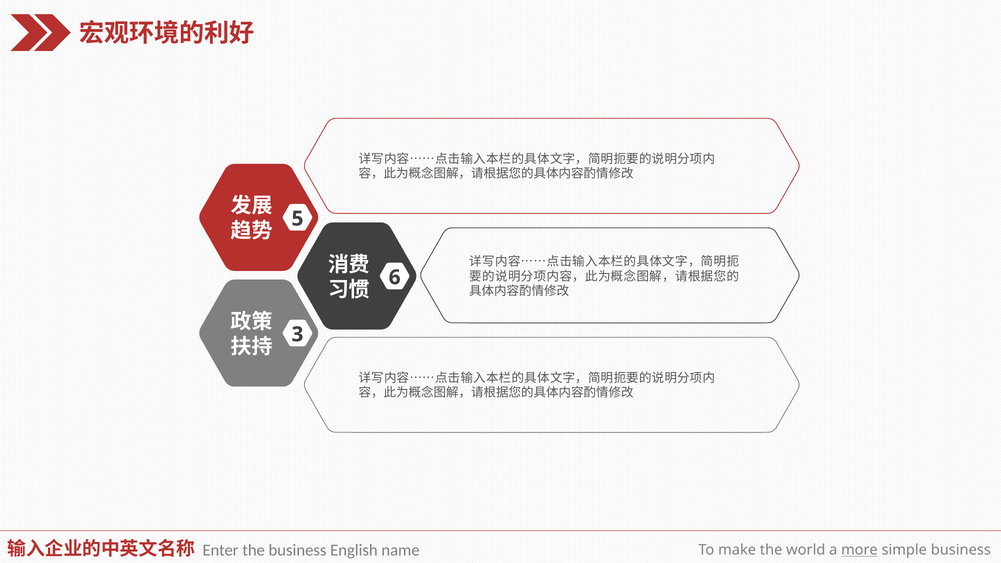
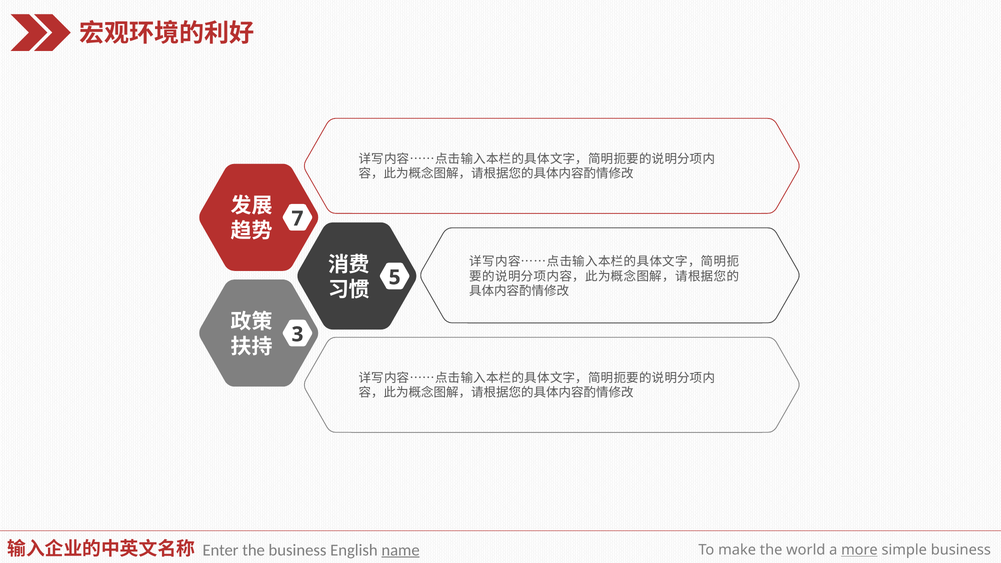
5: 5 -> 7
6: 6 -> 5
name underline: none -> present
